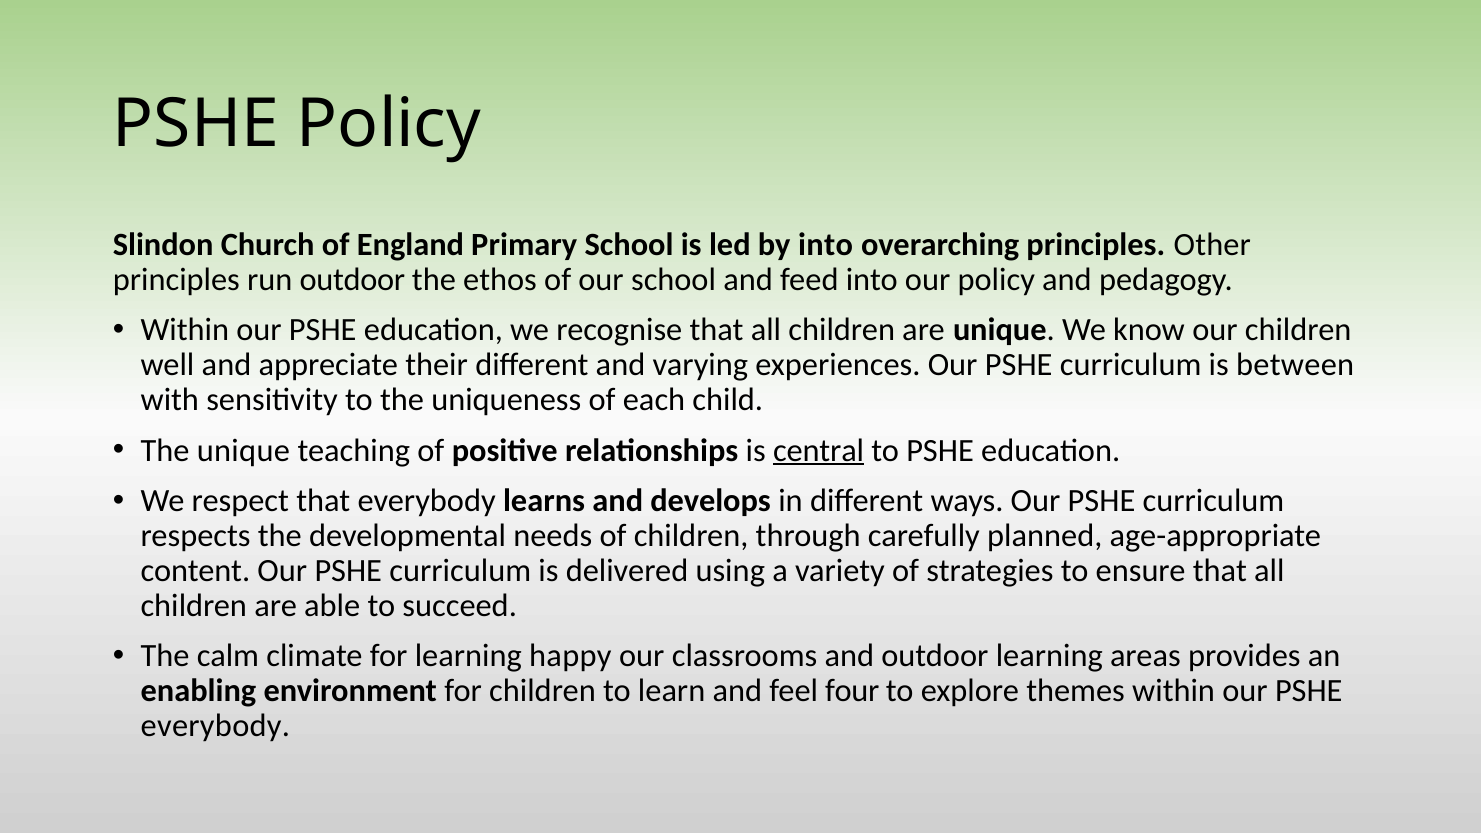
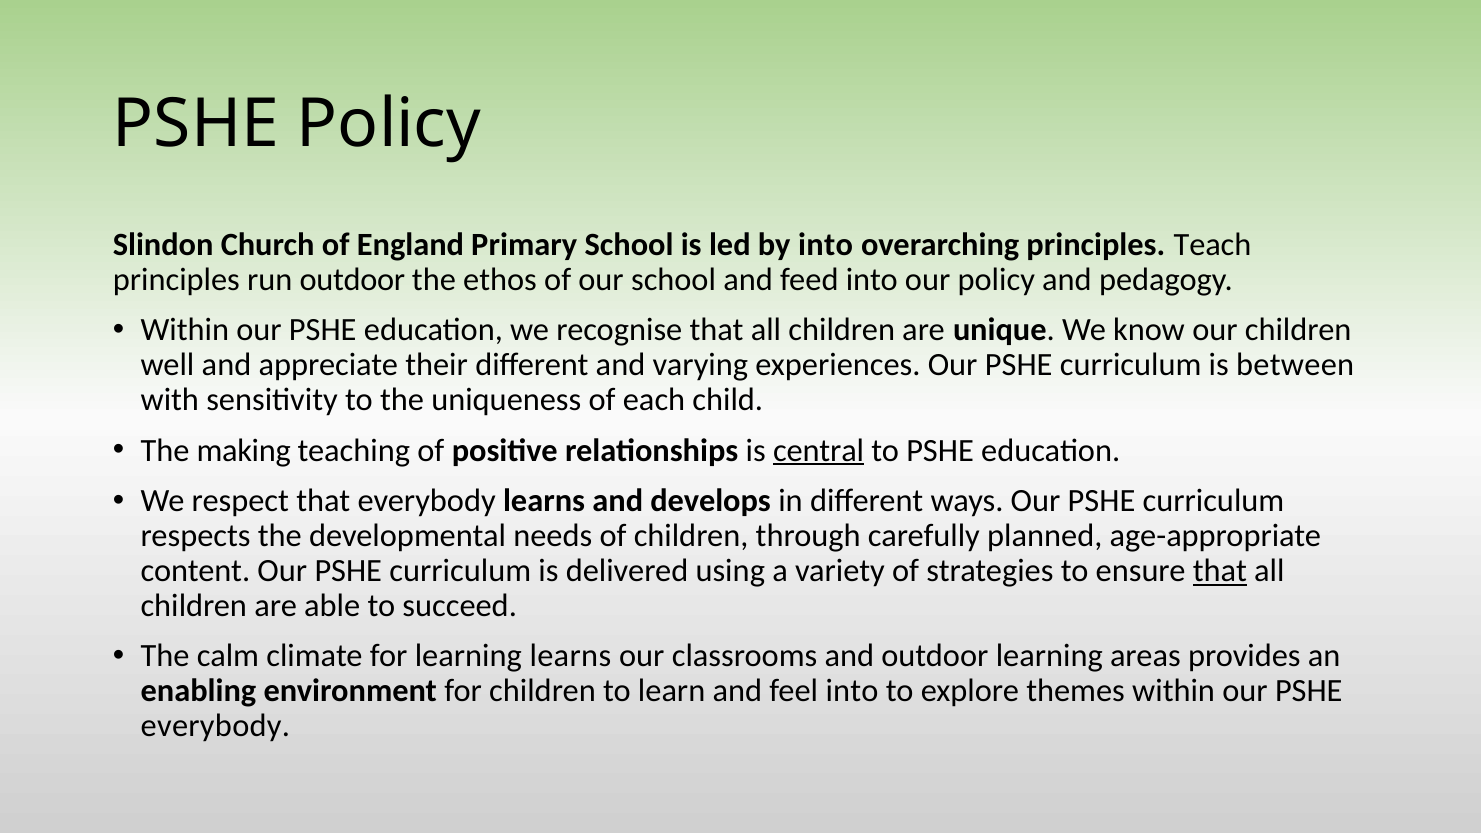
Other: Other -> Teach
The unique: unique -> making
that at (1220, 571) underline: none -> present
learning happy: happy -> learns
feel four: four -> into
